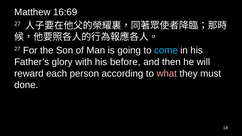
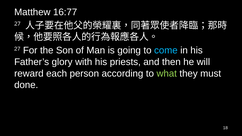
16:69: 16:69 -> 16:77
before: before -> priests
what colour: pink -> light green
